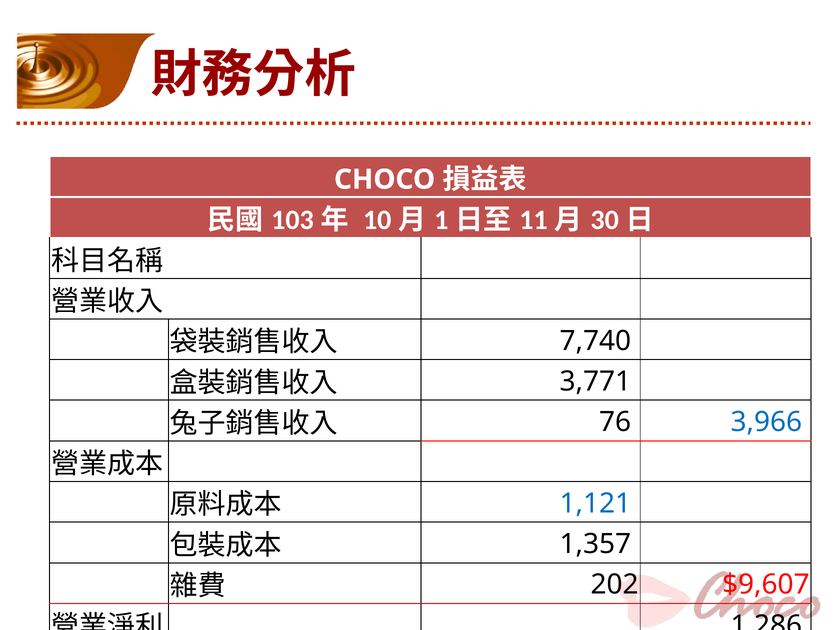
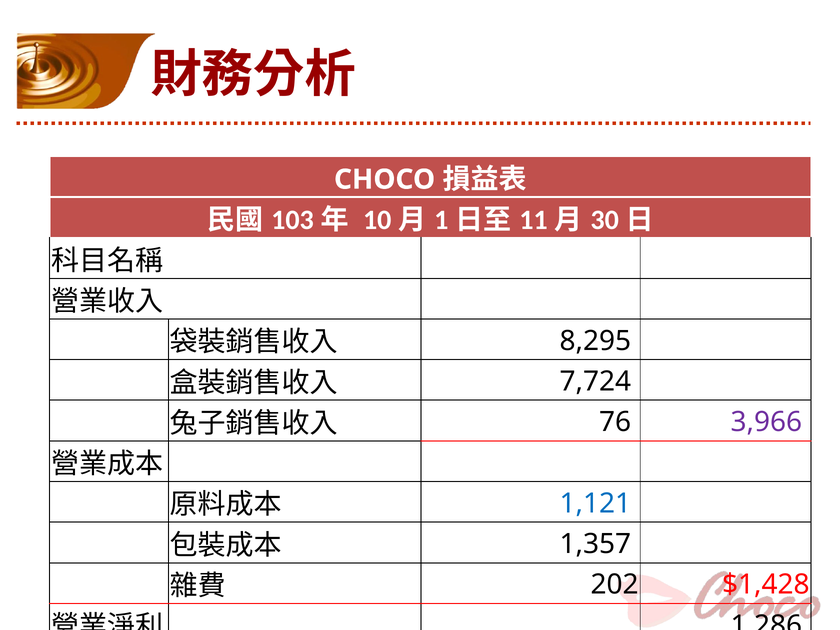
7,740: 7,740 -> 8,295
3,771: 3,771 -> 7,724
3,966 colour: blue -> purple
$9,607: $9,607 -> $1,428
